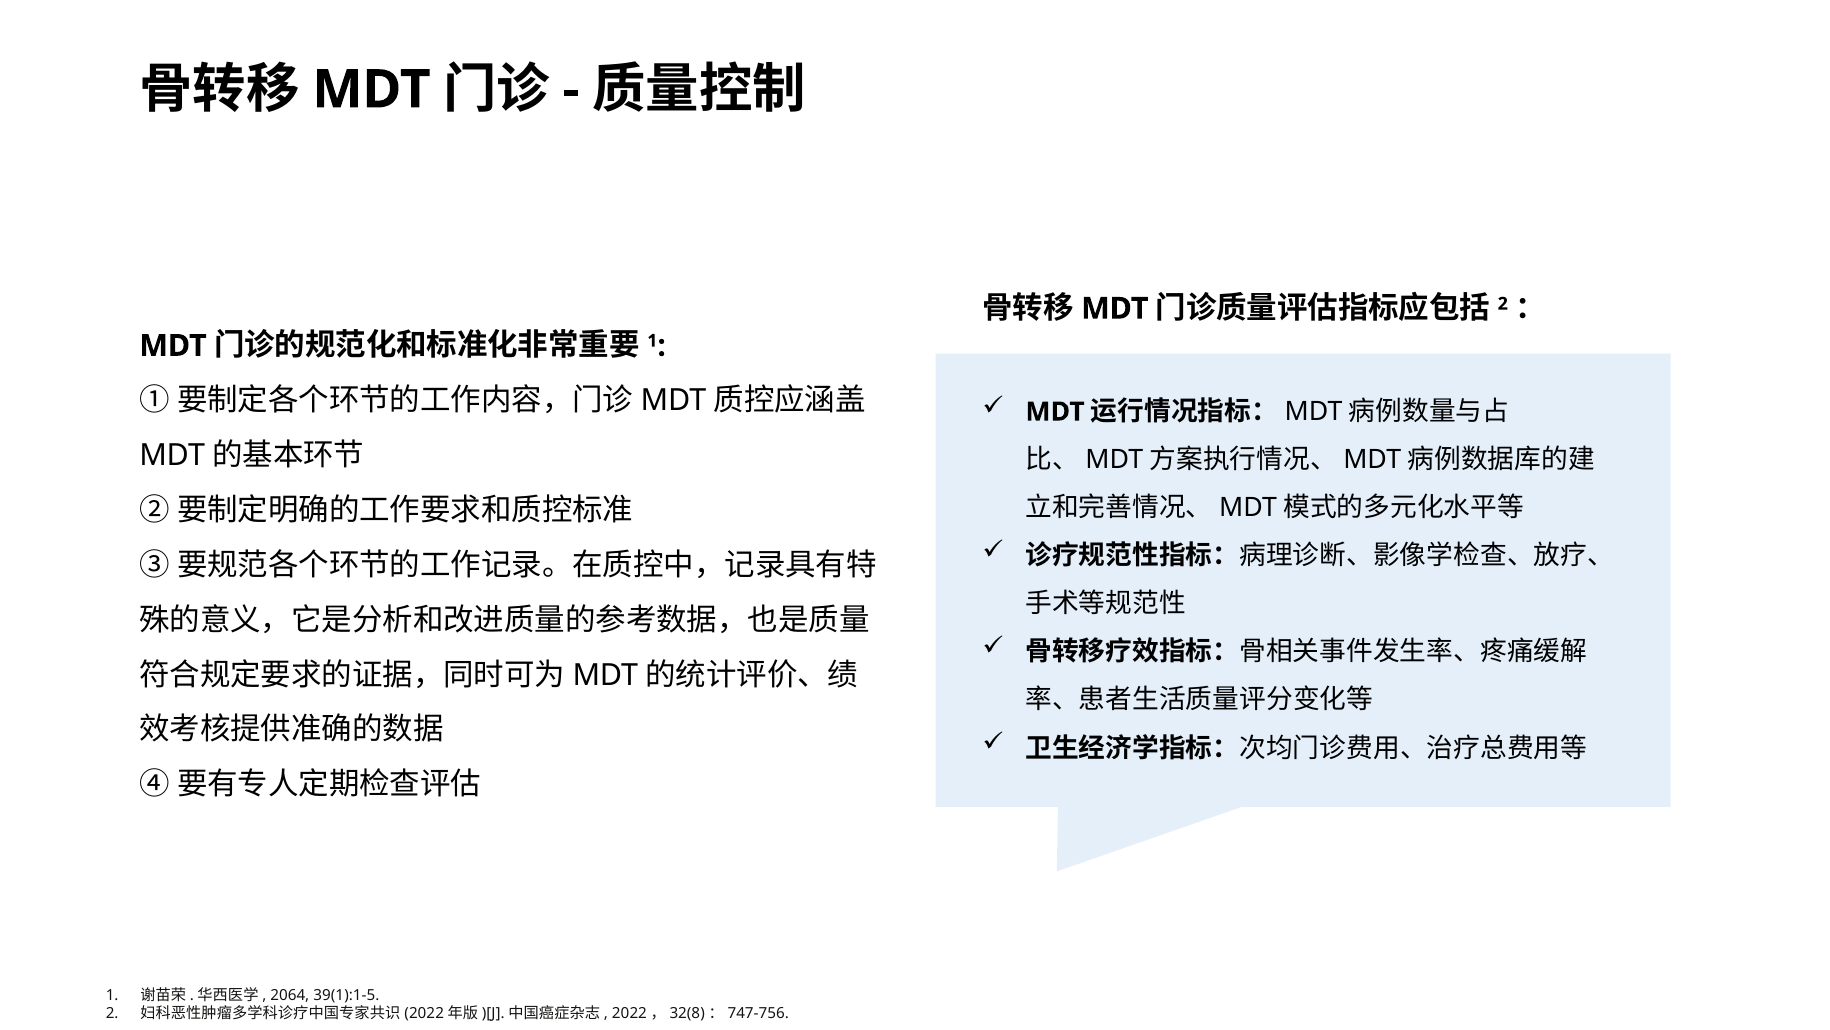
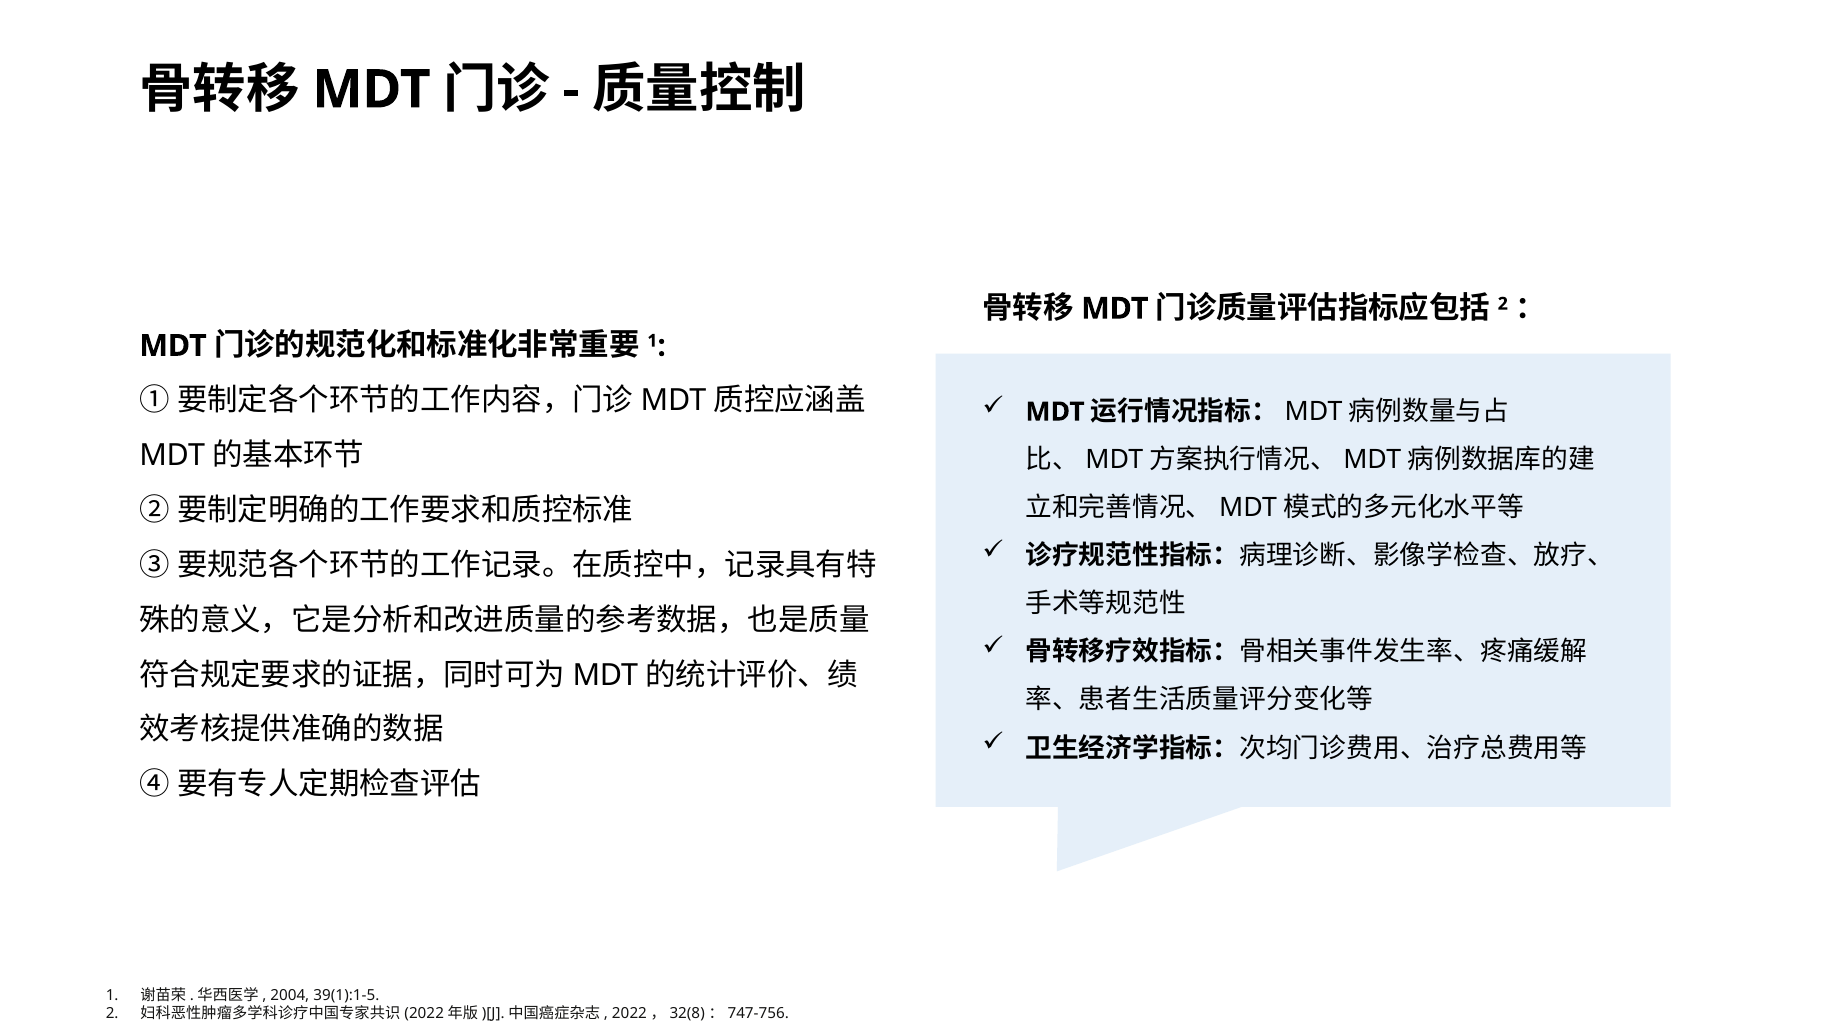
2064: 2064 -> 2004
